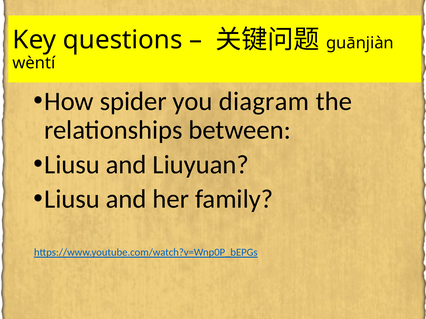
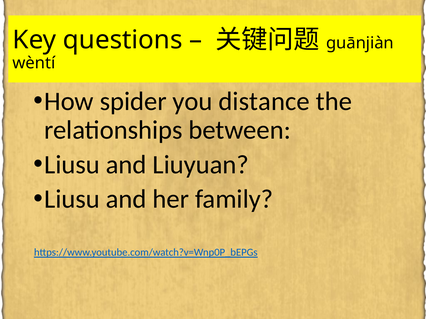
diagram: diagram -> distance
